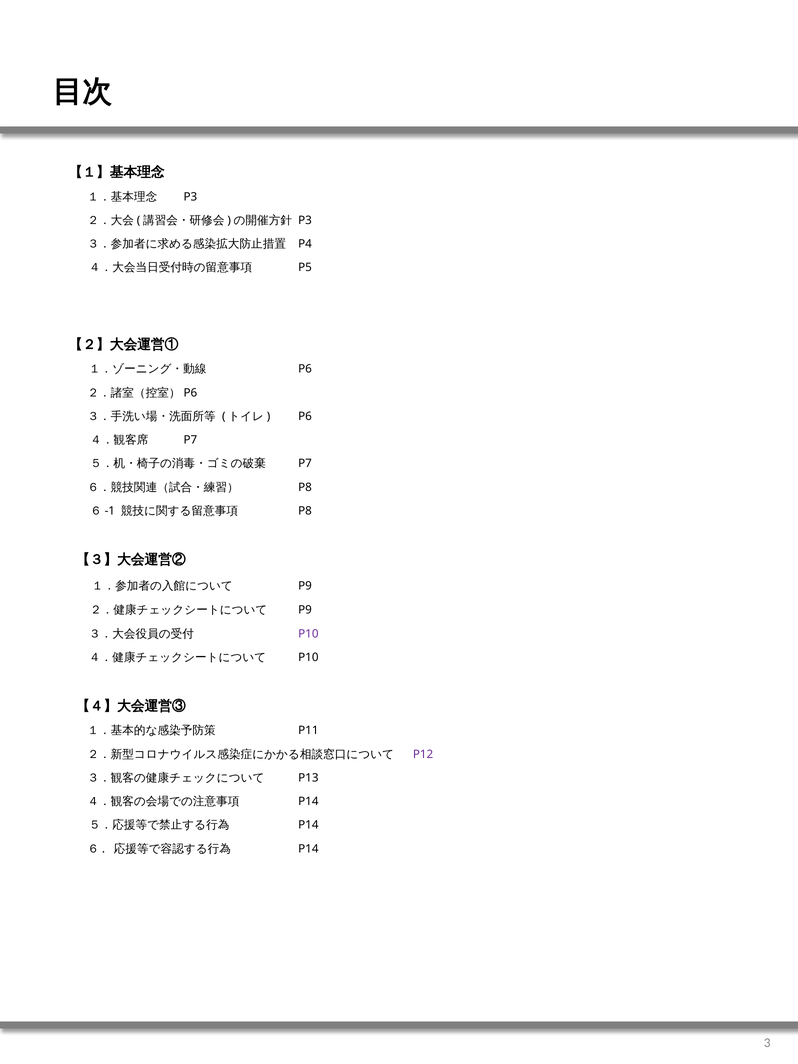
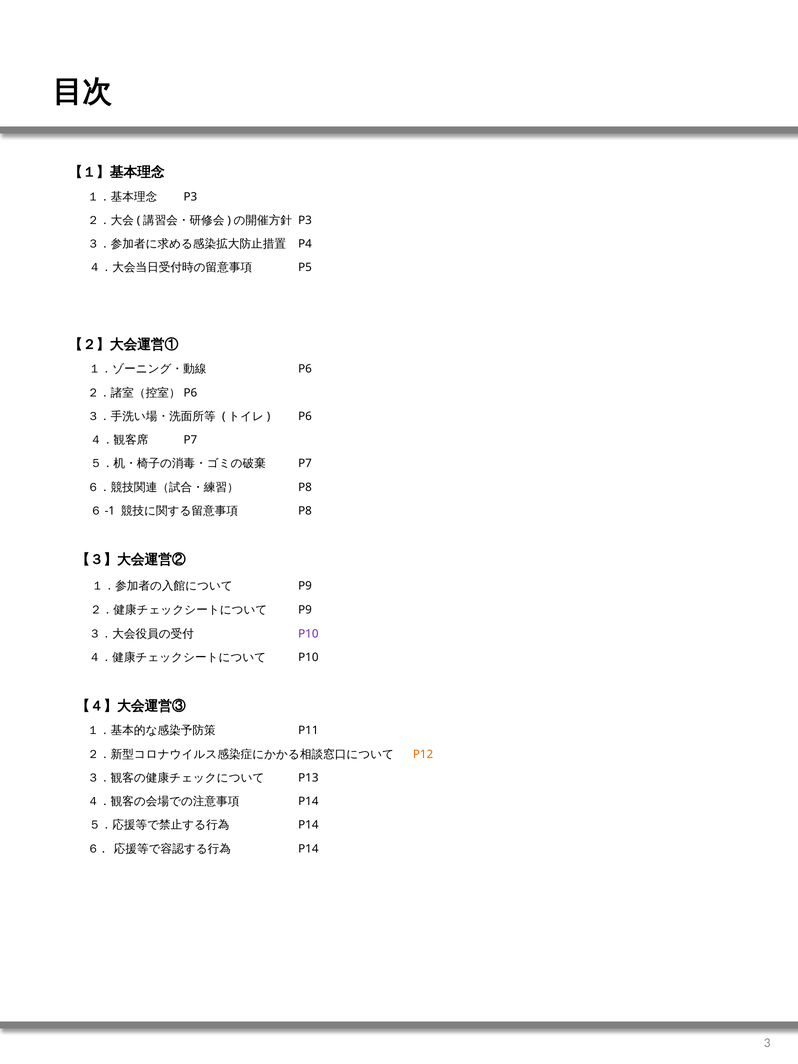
P12 colour: purple -> orange
